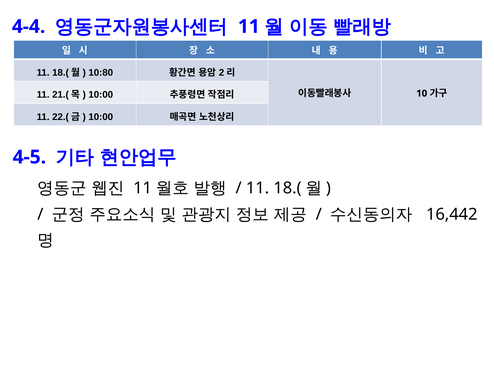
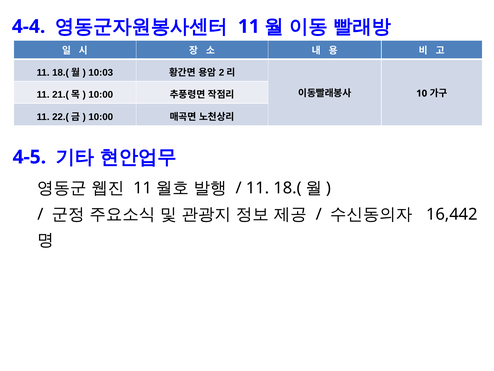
10:80: 10:80 -> 10:03
